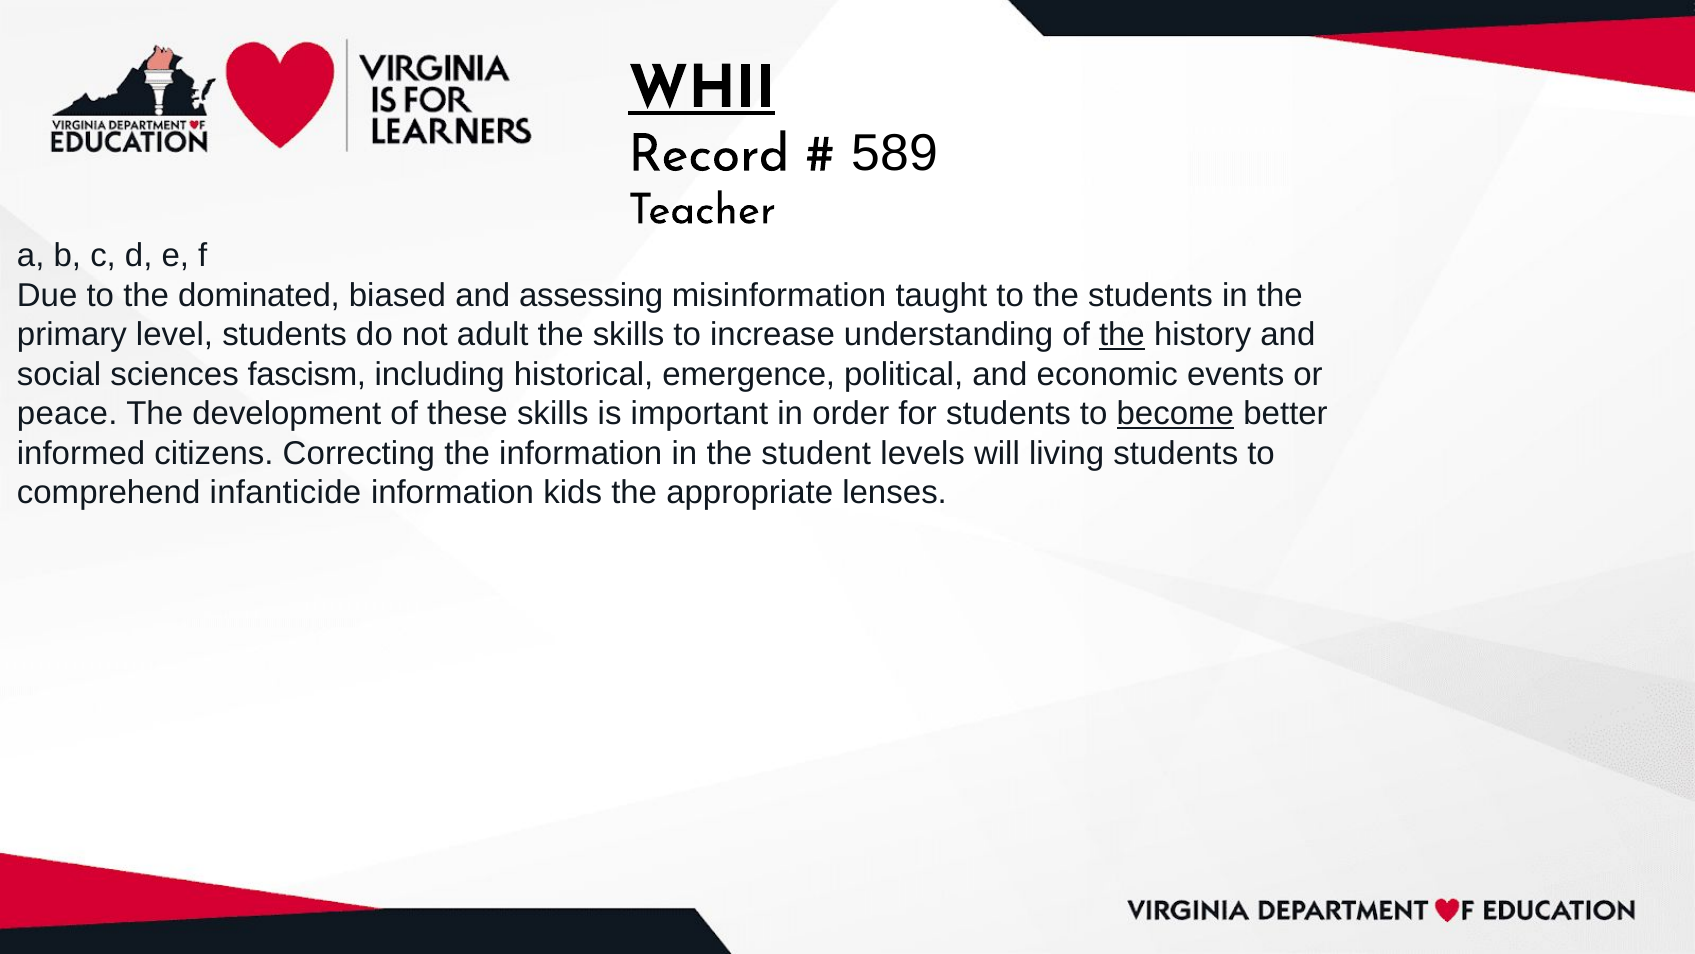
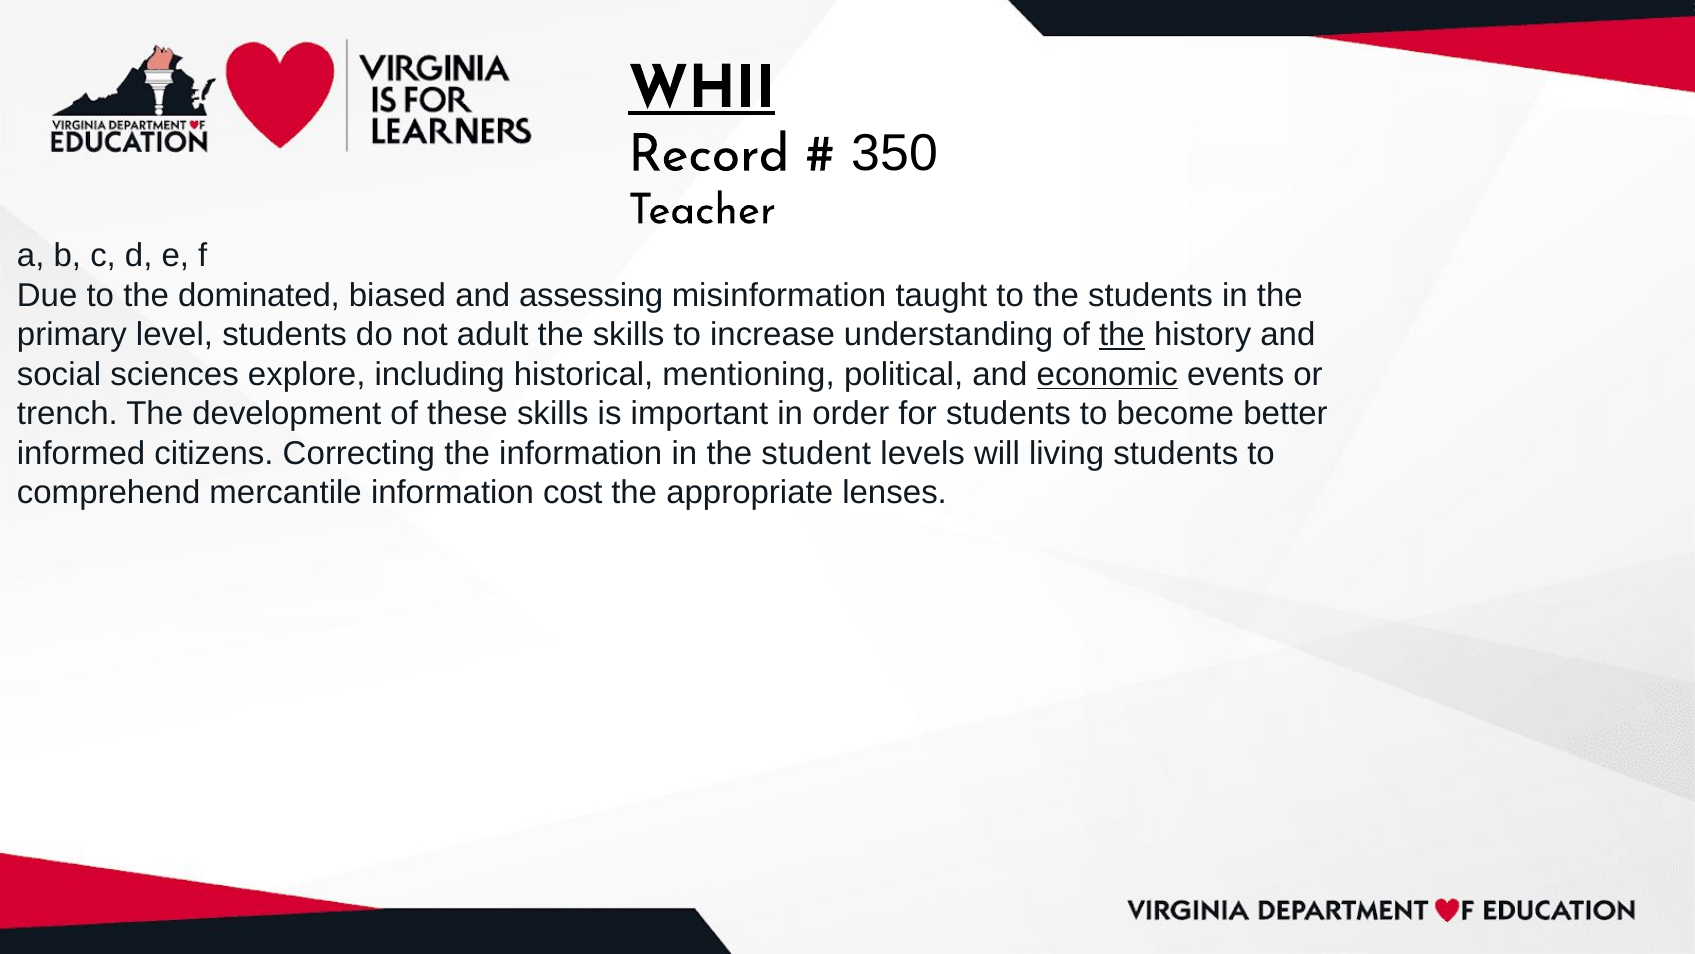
589: 589 -> 350
fascism: fascism -> explore
emergence: emergence -> mentioning
economic underline: none -> present
peace: peace -> trench
become underline: present -> none
infanticide: infanticide -> mercantile
kids: kids -> cost
